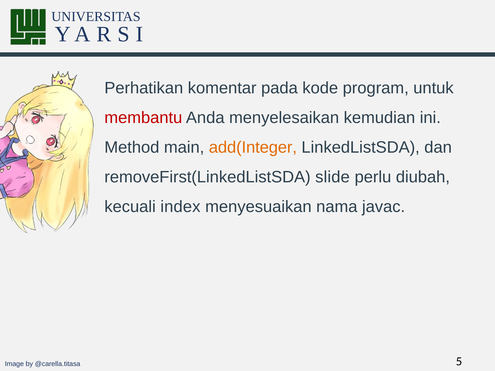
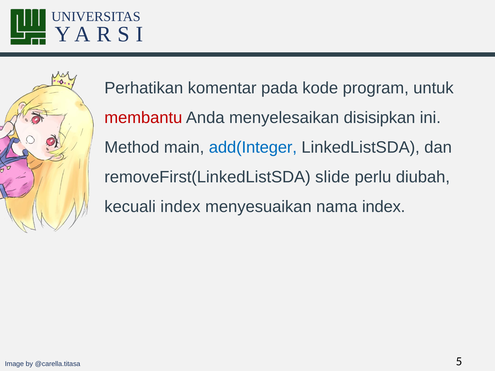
kemudian: kemudian -> disisipkan
add(Integer colour: orange -> blue
nama javac: javac -> index
